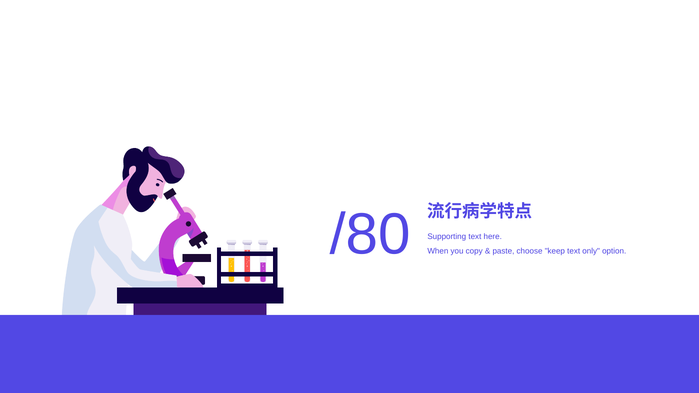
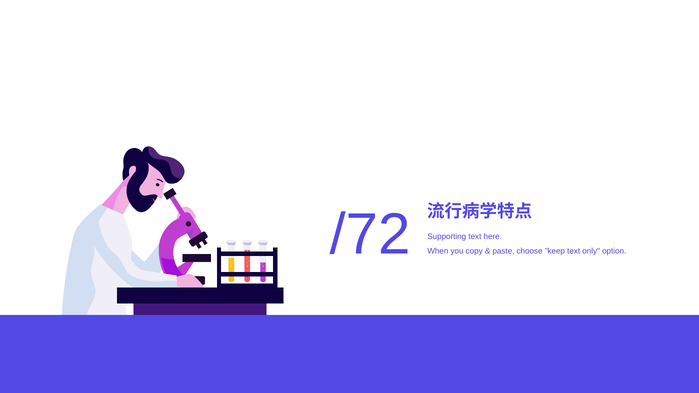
/80: /80 -> /72
